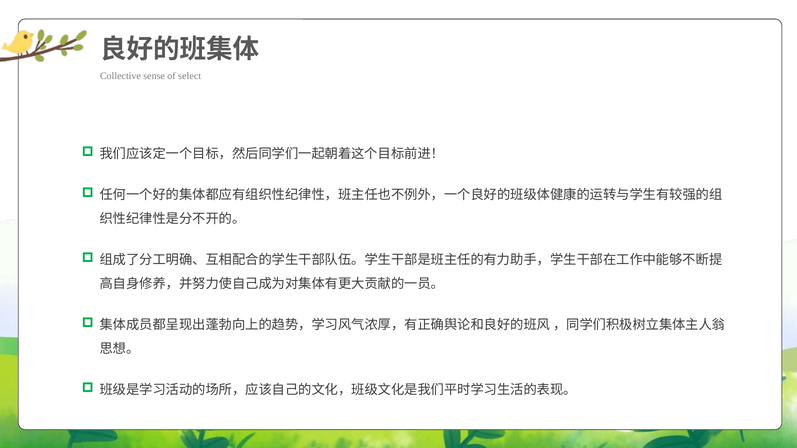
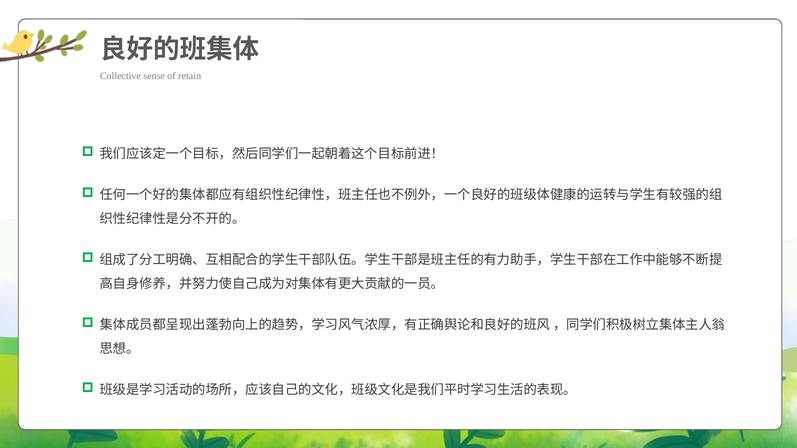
select: select -> retain
